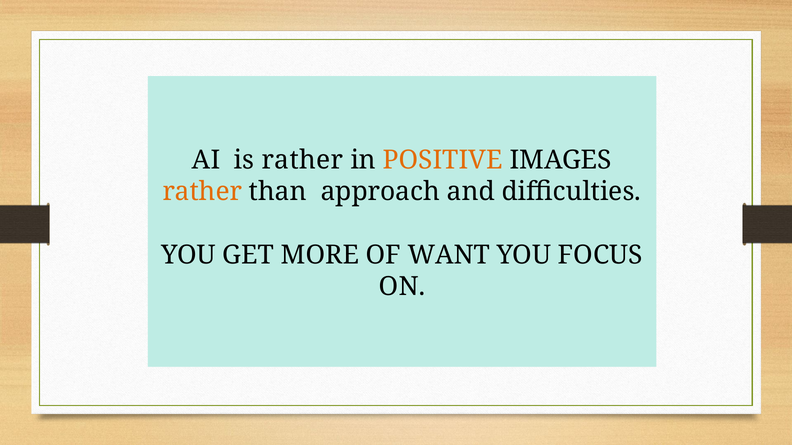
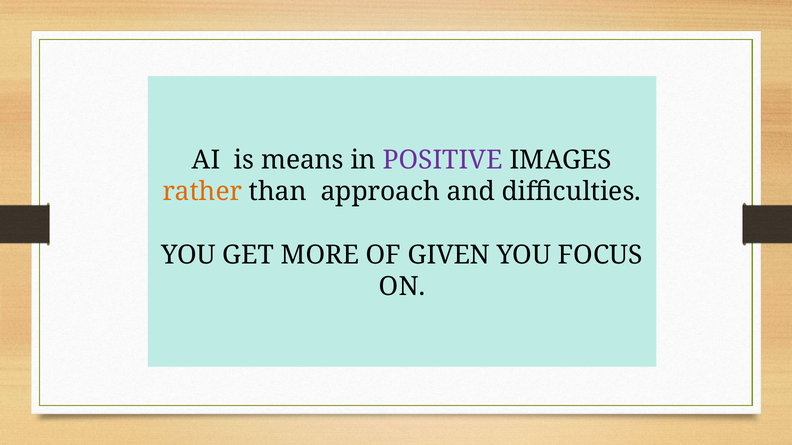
is rather: rather -> means
POSITIVE colour: orange -> purple
WANT: WANT -> GIVEN
